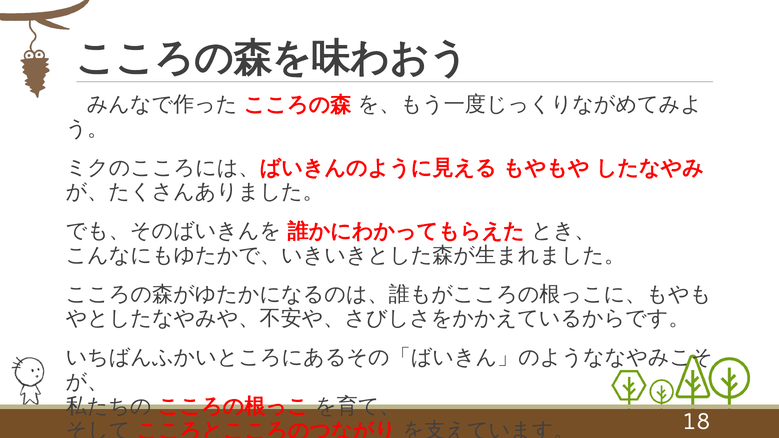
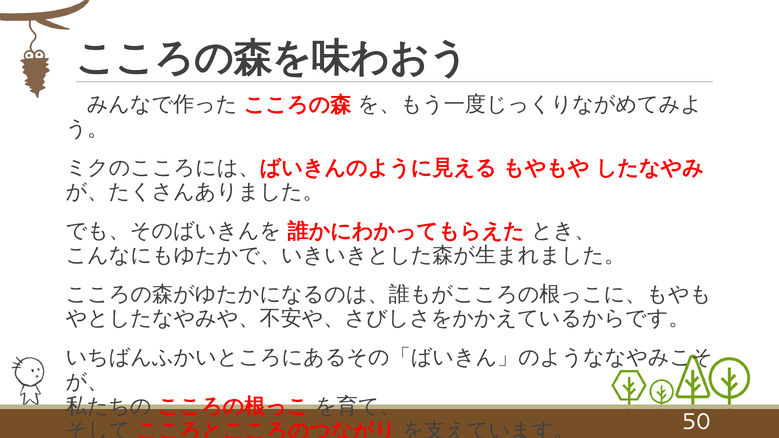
18: 18 -> 50
